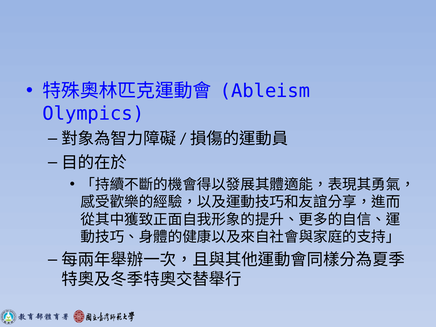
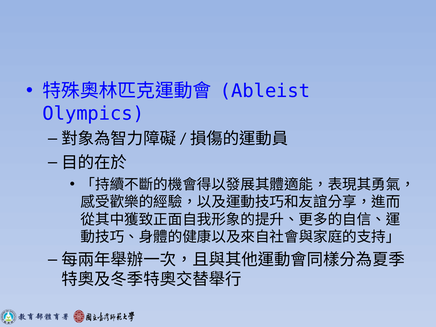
Ableism: Ableism -> Ableist
